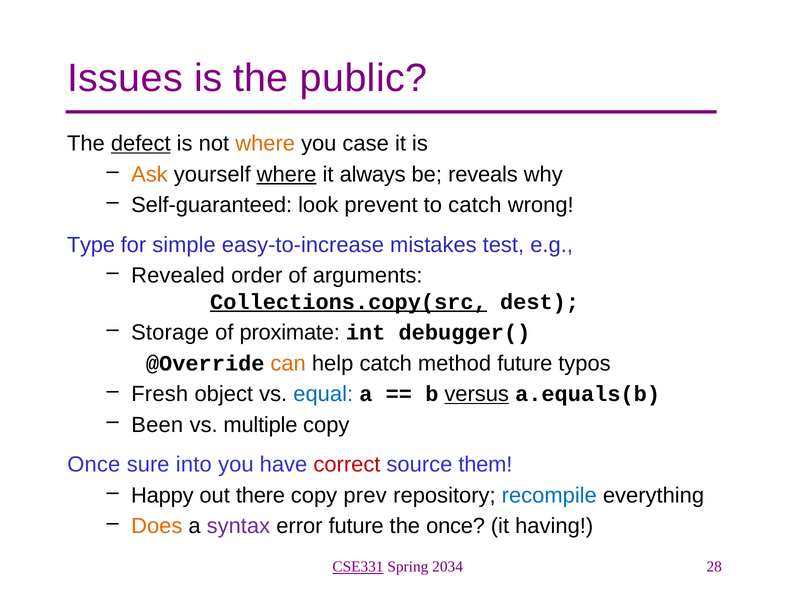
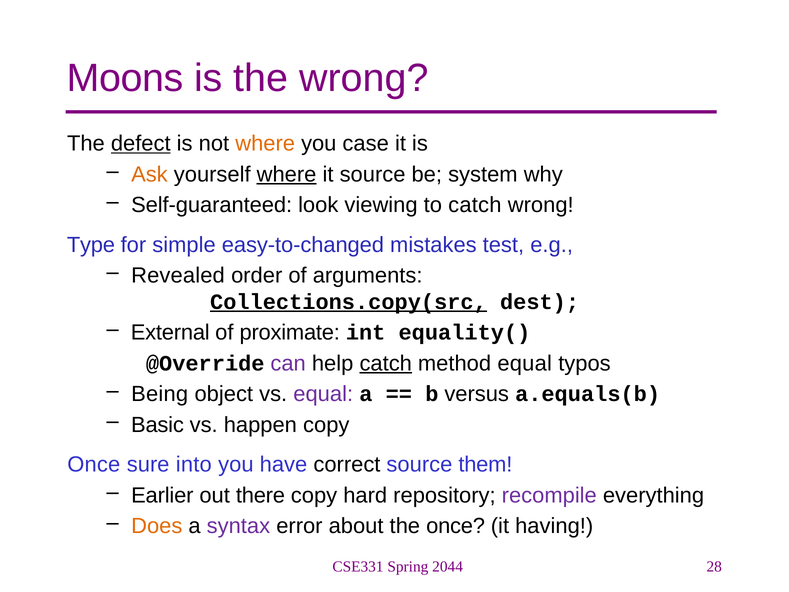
Issues: Issues -> Moons
the public: public -> wrong
it always: always -> source
reveals: reveals -> system
prevent: prevent -> viewing
easy-to-increase: easy-to-increase -> easy-to-changed
Storage: Storage -> External
debugger(: debugger( -> equality(
can colour: orange -> purple
catch at (386, 363) underline: none -> present
method future: future -> equal
Fresh: Fresh -> Being
equal at (323, 394) colour: blue -> purple
versus underline: present -> none
Been: Been -> Basic
multiple: multiple -> happen
correct colour: red -> black
Happy: Happy -> Earlier
prev: prev -> hard
recompile colour: blue -> purple
error future: future -> about
CSE331 underline: present -> none
2034: 2034 -> 2044
